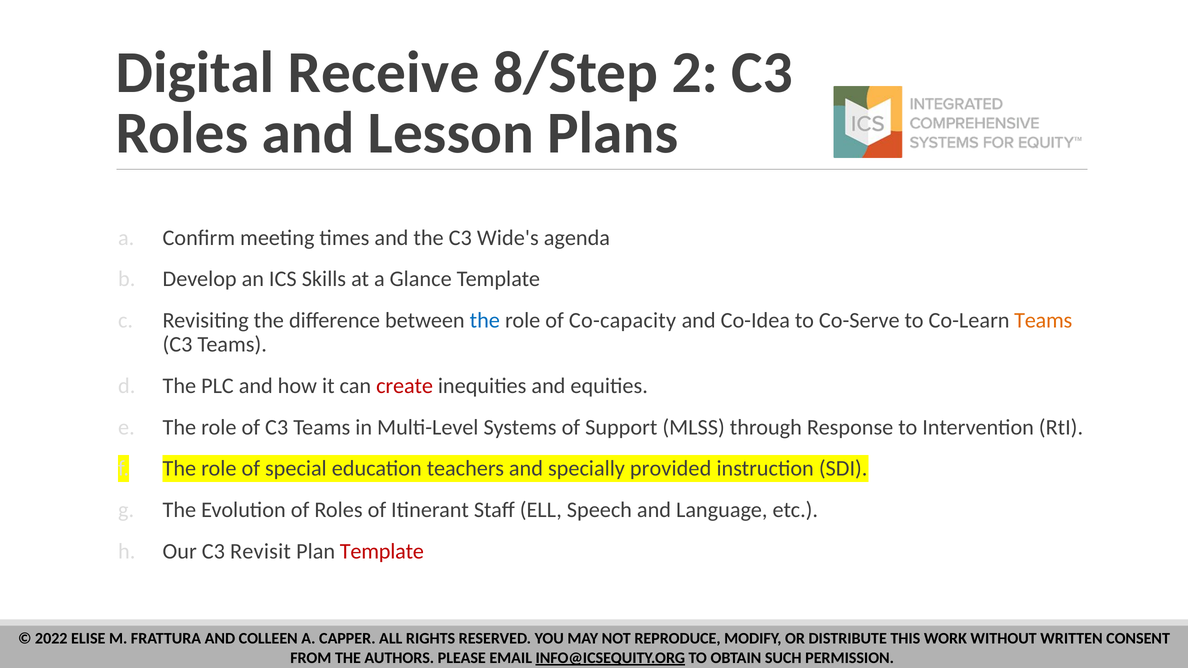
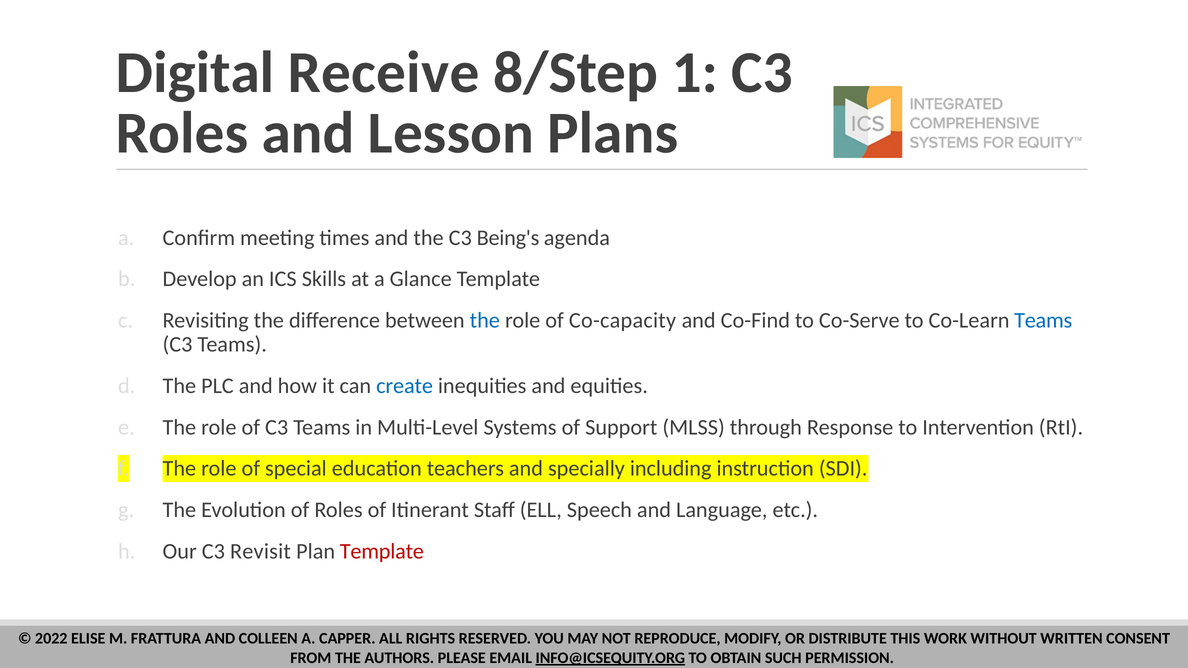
2: 2 -> 1
Wide's: Wide's -> Being's
Co-Idea: Co-Idea -> Co-Find
Teams at (1043, 321) colour: orange -> blue
create colour: red -> blue
provided: provided -> including
